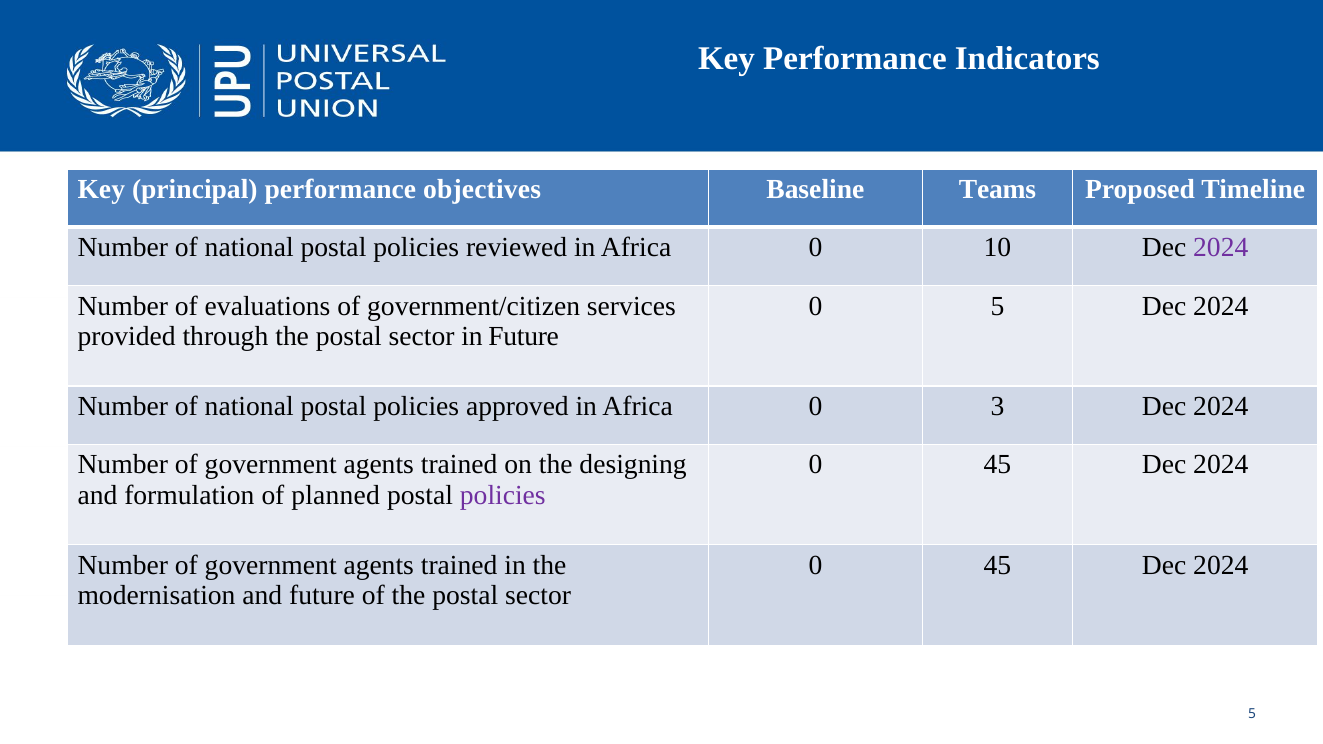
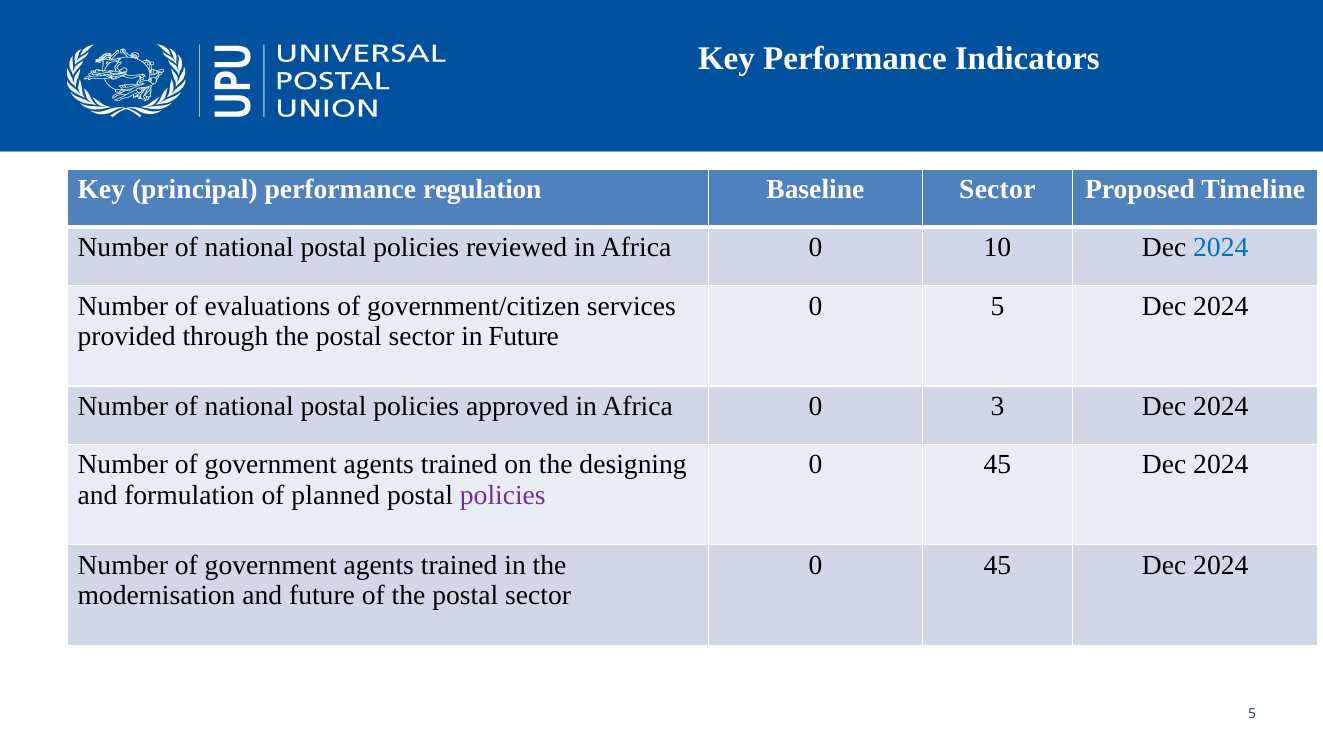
objectives: objectives -> regulation
Baseline Teams: Teams -> Sector
2024 at (1221, 248) colour: purple -> blue
